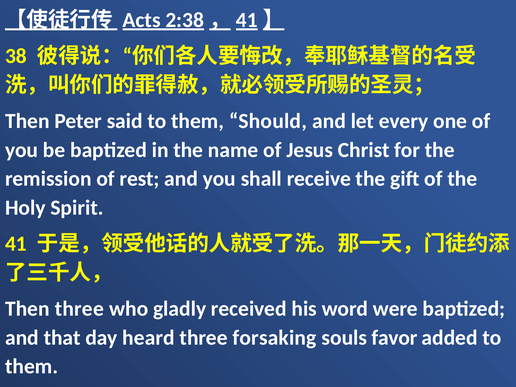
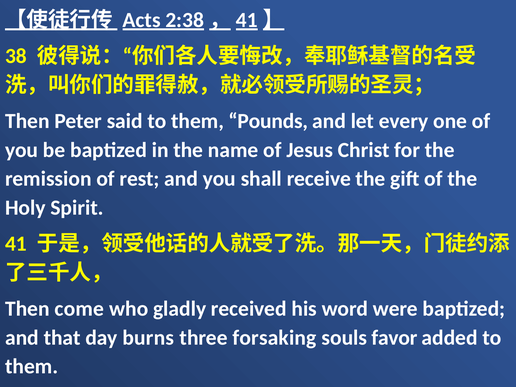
Should: Should -> Pounds
Then three: three -> come
heard: heard -> burns
